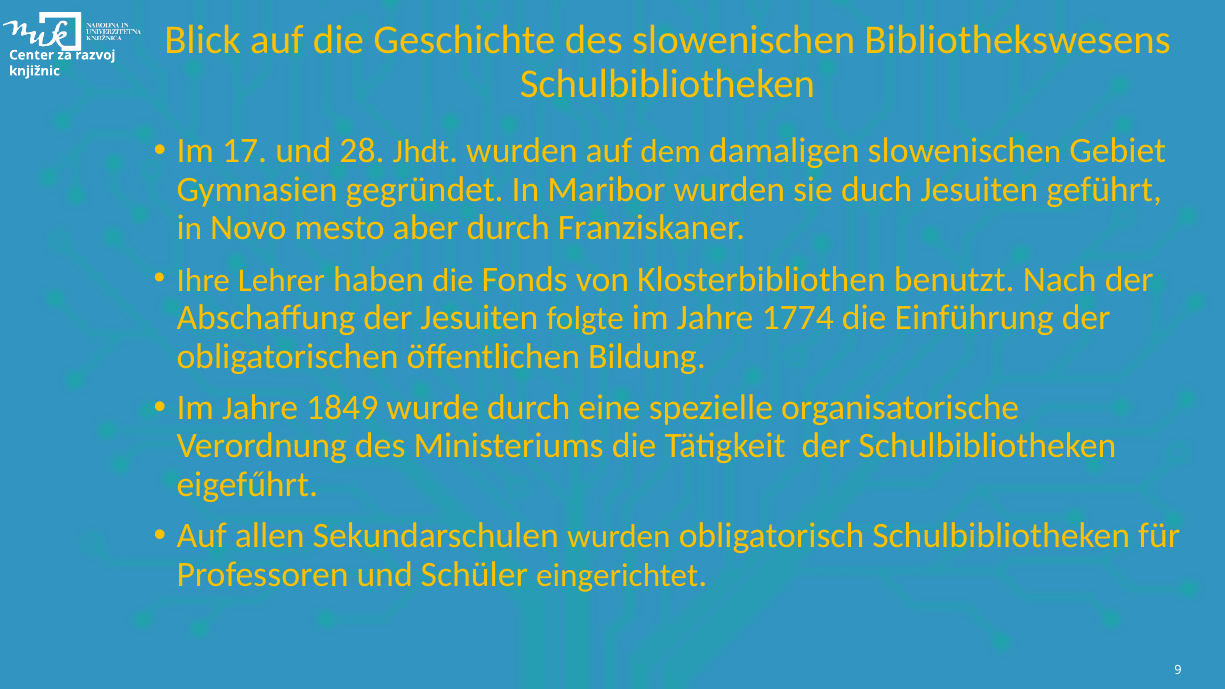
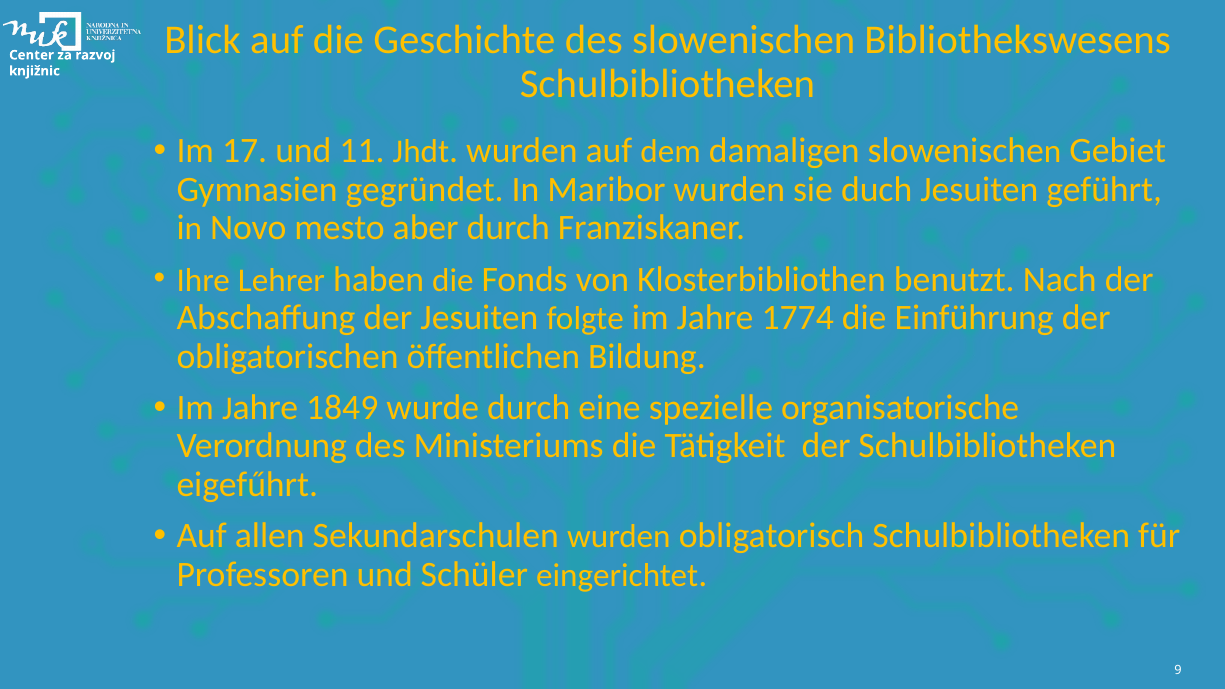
28: 28 -> 11
